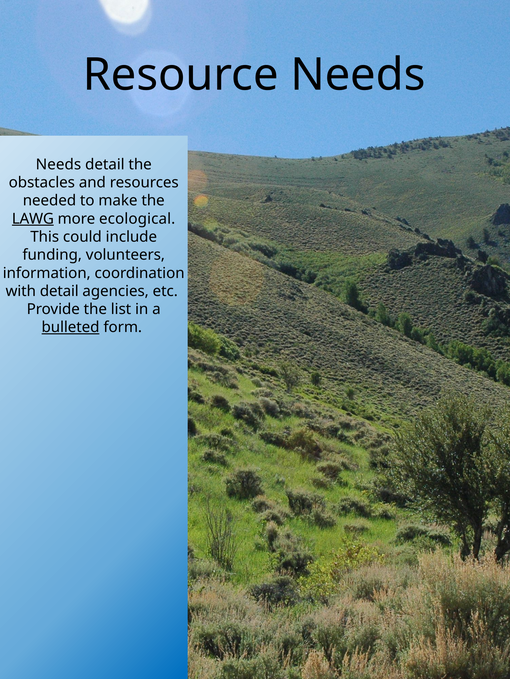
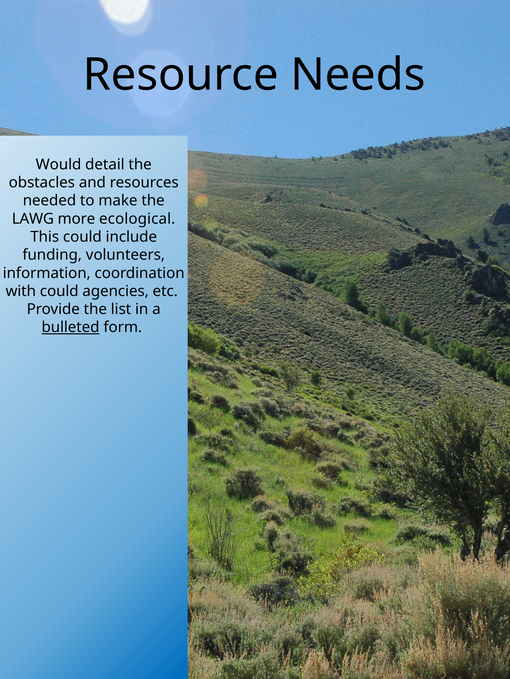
Needs at (58, 165): Needs -> Would
LAWG underline: present -> none
with detail: detail -> could
